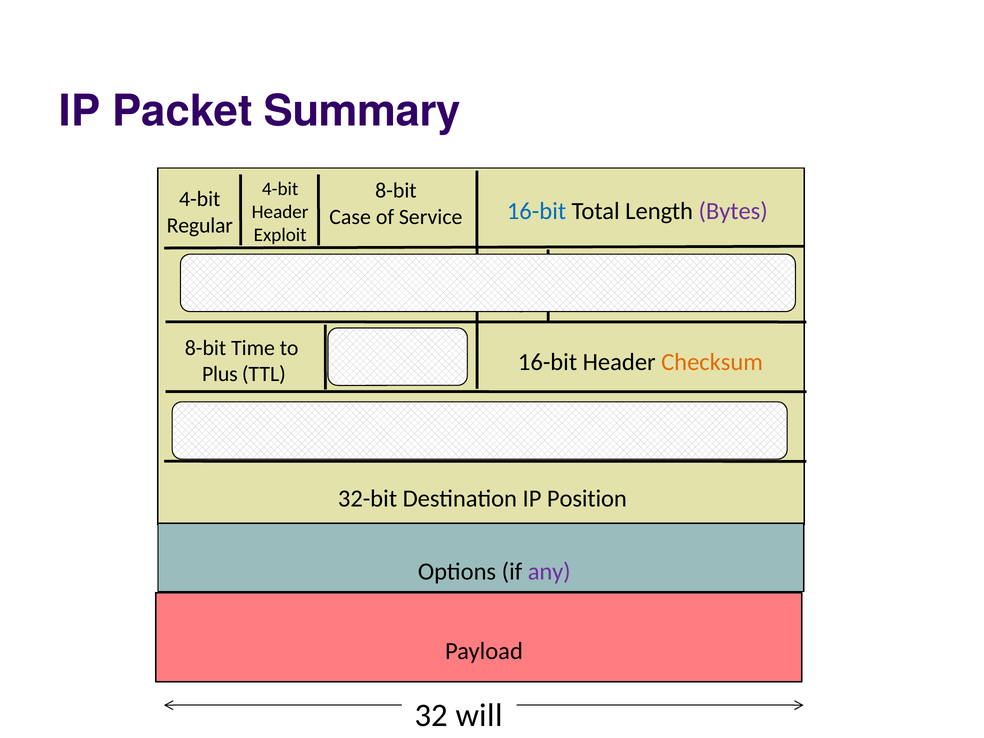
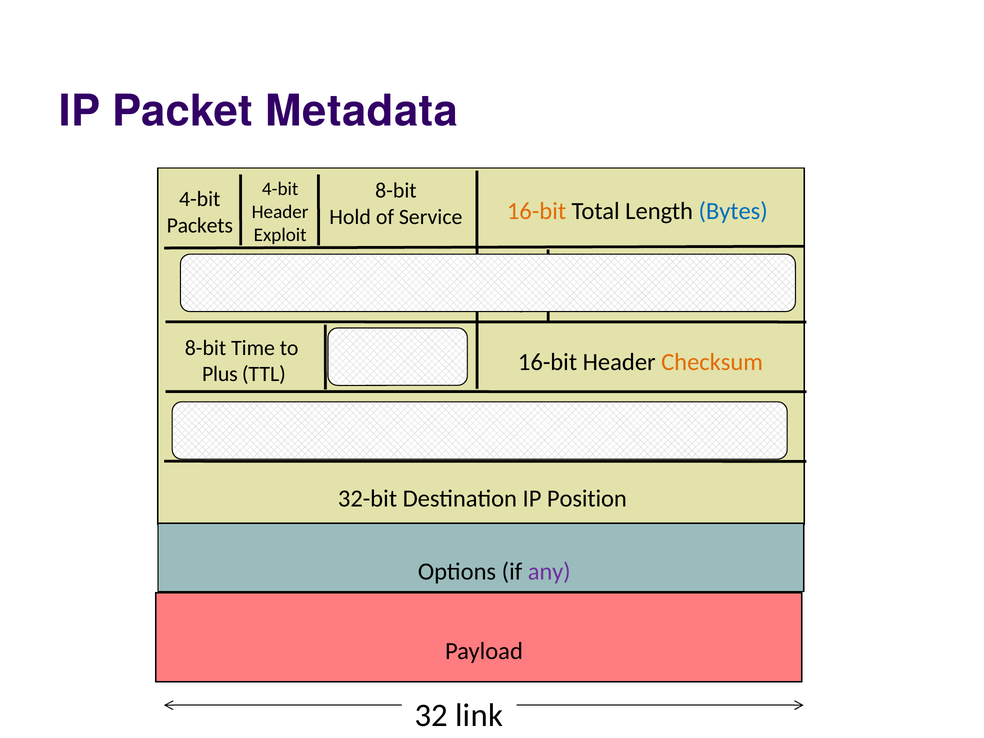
Summary: Summary -> Metadata
Case: Case -> Hold
16-bit at (537, 211) colour: blue -> orange
Bytes colour: purple -> blue
Regular: Regular -> Packets
will: will -> link
